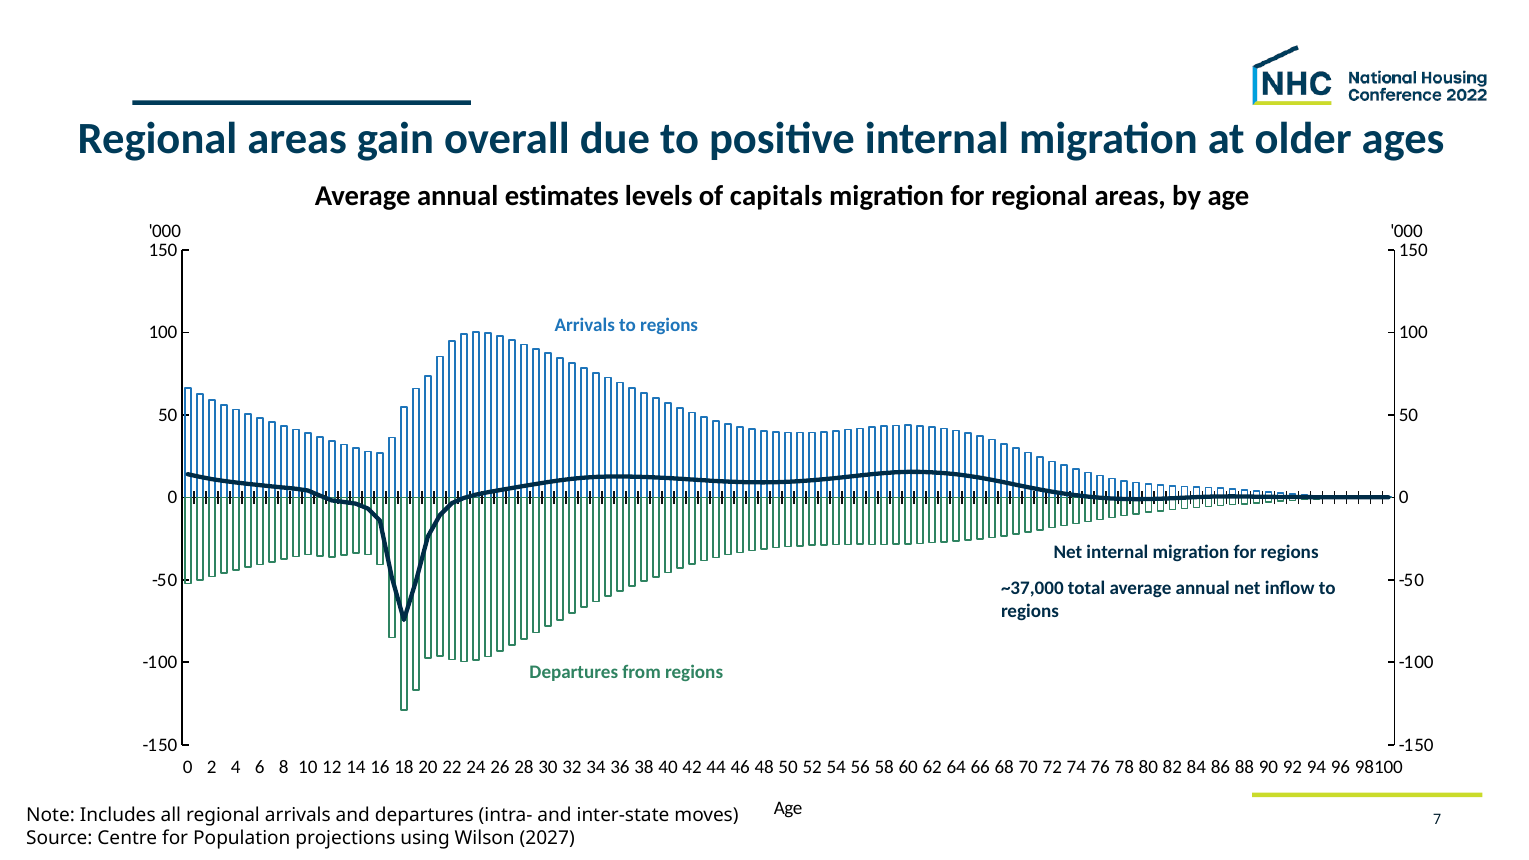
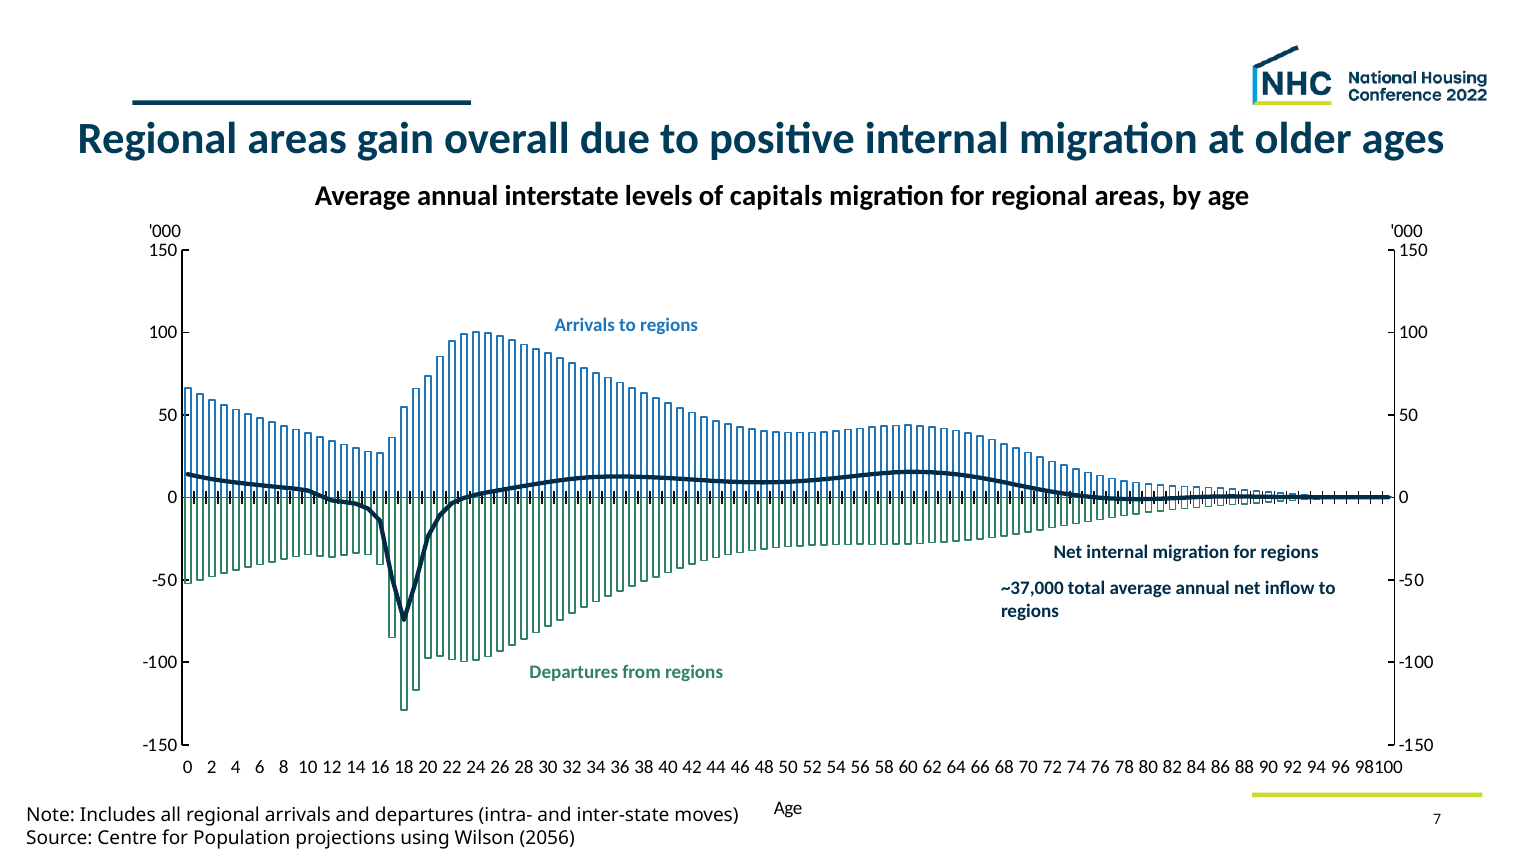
estimates: estimates -> interstate
2027: 2027 -> 2056
